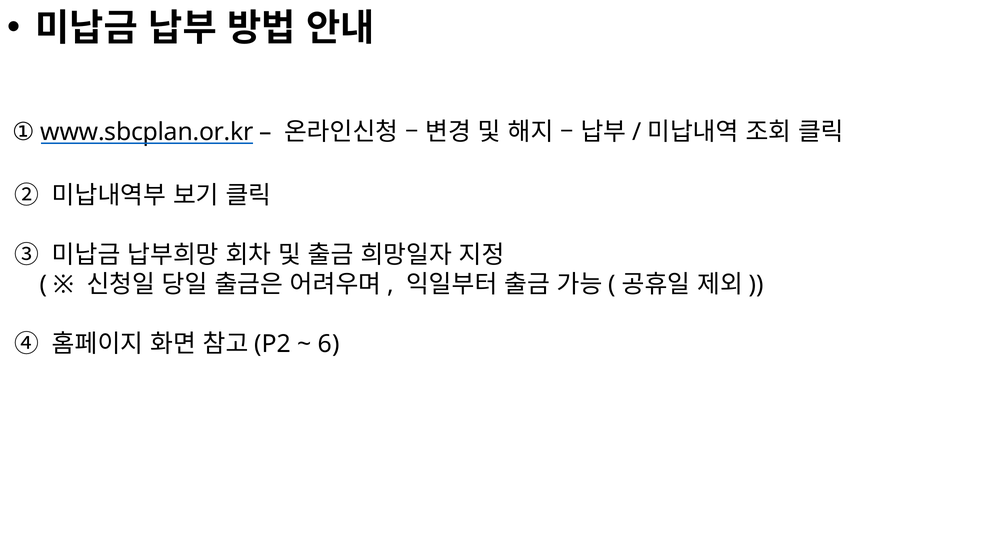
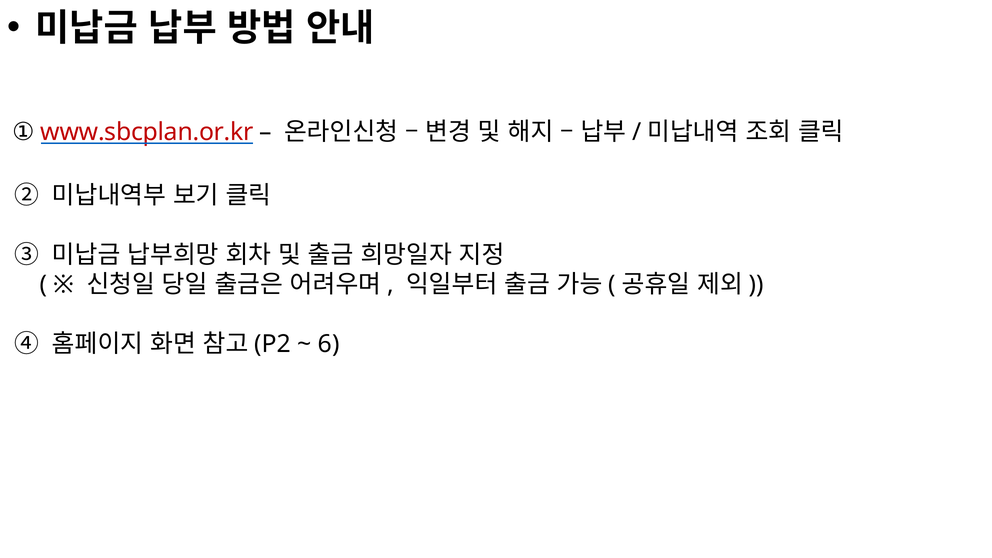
www.sbcplan.or.kr colour: black -> red
